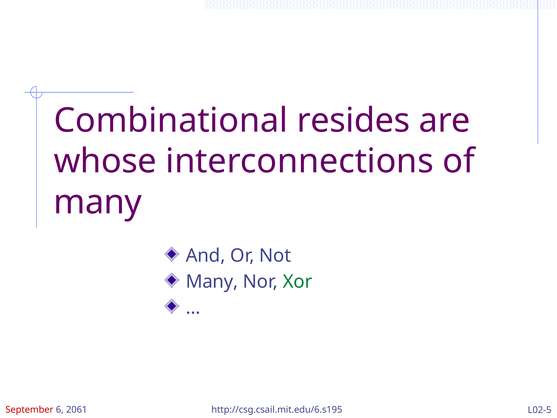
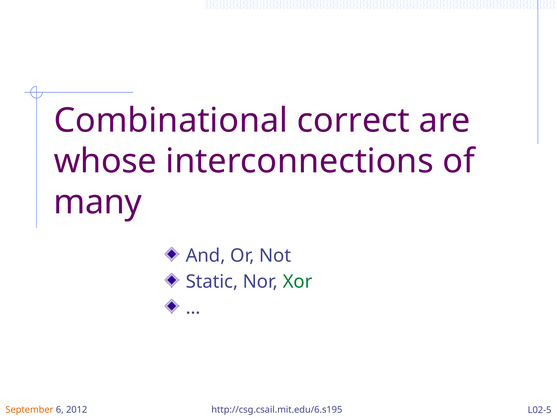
resides: resides -> correct
Many at (212, 282): Many -> Static
September colour: red -> orange
2061: 2061 -> 2012
